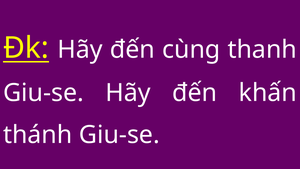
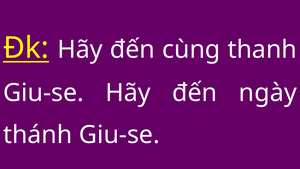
khấn: khấn -> ngày
